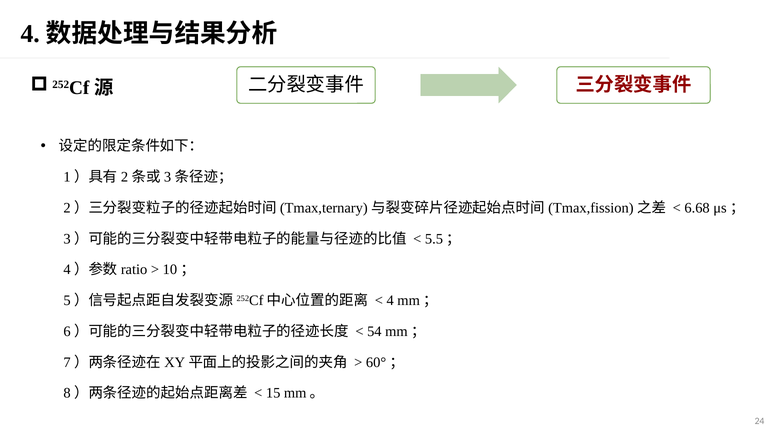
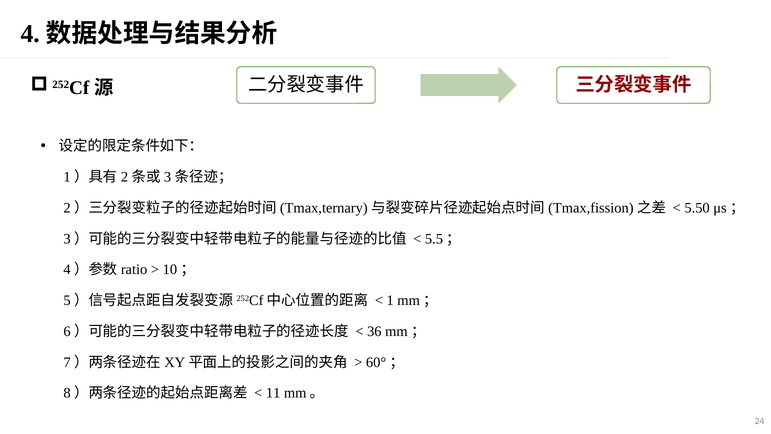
6.68: 6.68 -> 5.50
4 at (390, 300): 4 -> 1
54: 54 -> 36
15: 15 -> 11
